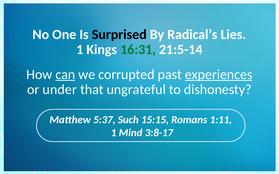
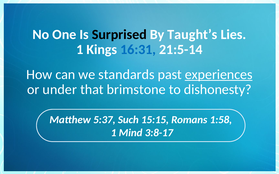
Radical’s: Radical’s -> Taught’s
16:31 colour: green -> blue
can underline: present -> none
corrupted: corrupted -> standards
ungrateful: ungrateful -> brimstone
1:11: 1:11 -> 1:58
